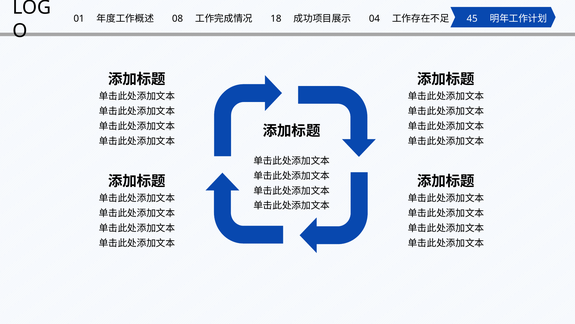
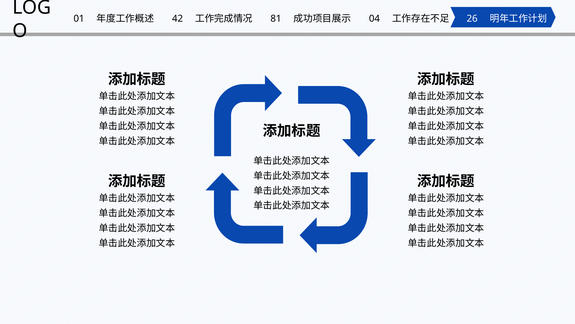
08: 08 -> 42
18: 18 -> 81
45: 45 -> 26
